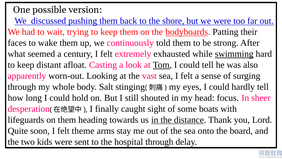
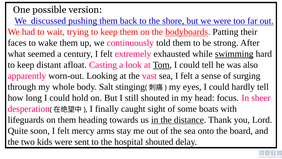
theme: theme -> mercy
hospital through: through -> shouted
